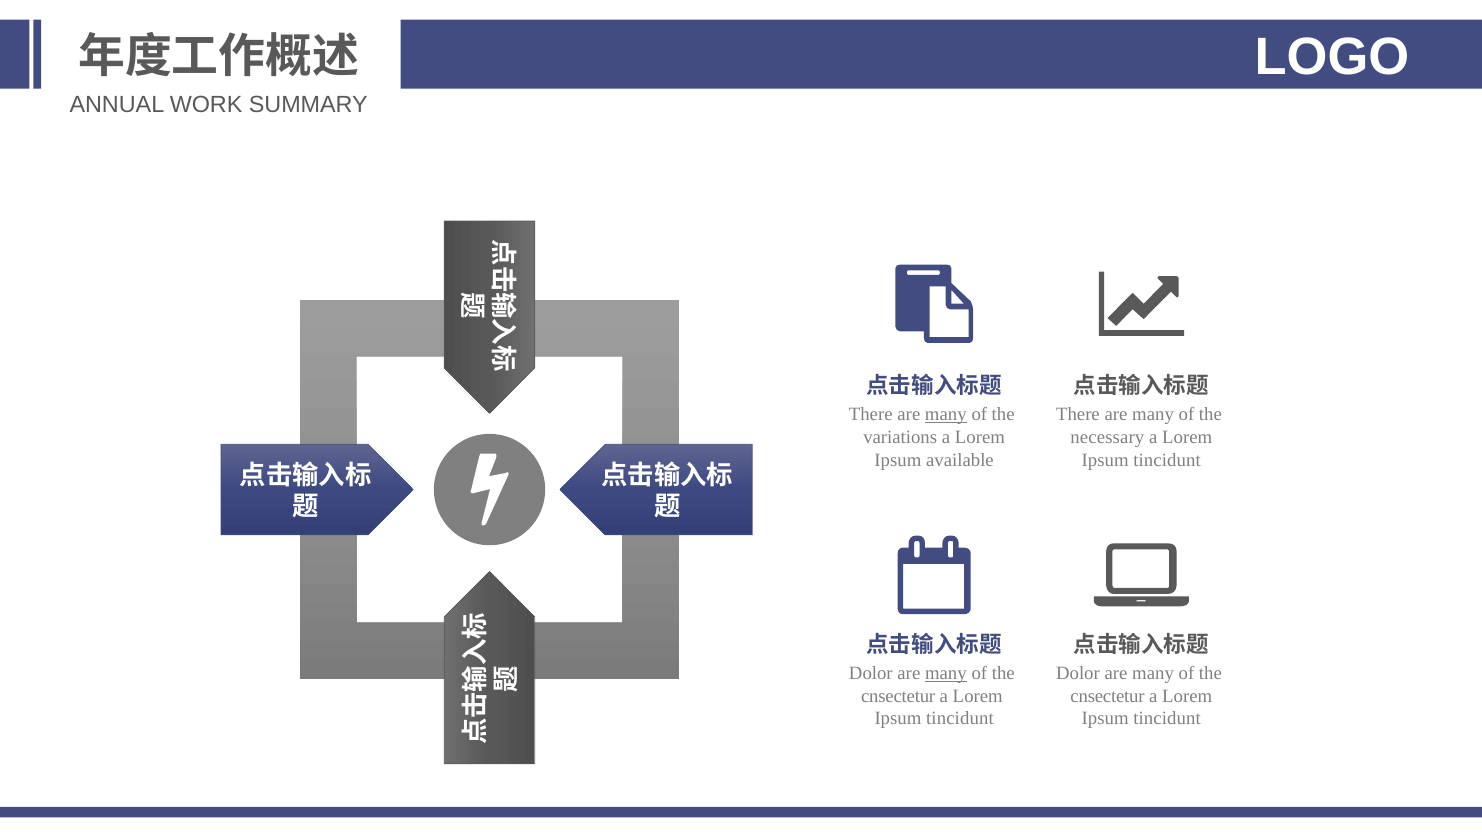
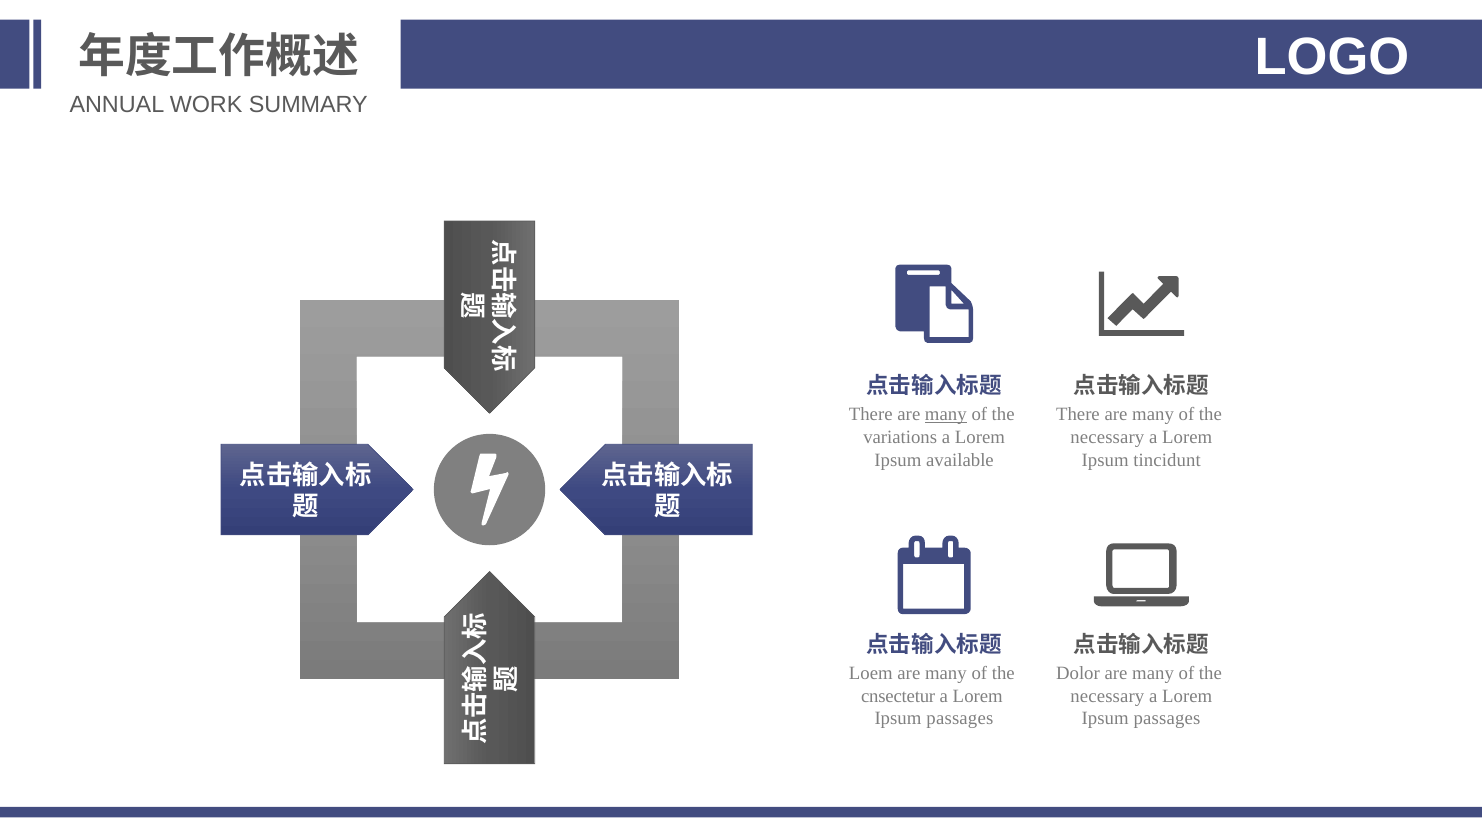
Dolor at (871, 673): Dolor -> Loem
many at (946, 673) underline: present -> none
cnsectetur at (1108, 696): cnsectetur -> necessary
tincidunt at (960, 718): tincidunt -> passages
tincidunt at (1167, 718): tincidunt -> passages
